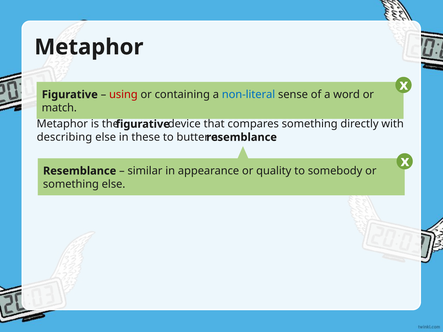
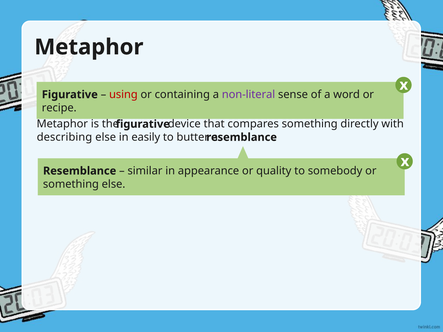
non-literal colour: blue -> purple
match: match -> recipe
these: these -> easily
